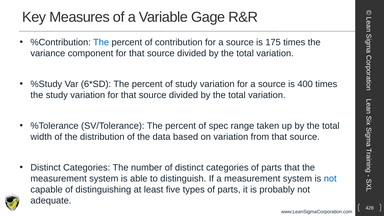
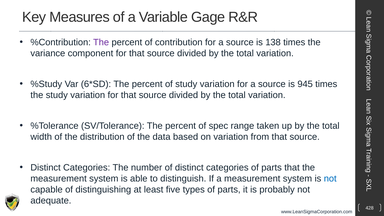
The at (101, 42) colour: blue -> purple
175: 175 -> 138
400: 400 -> 945
